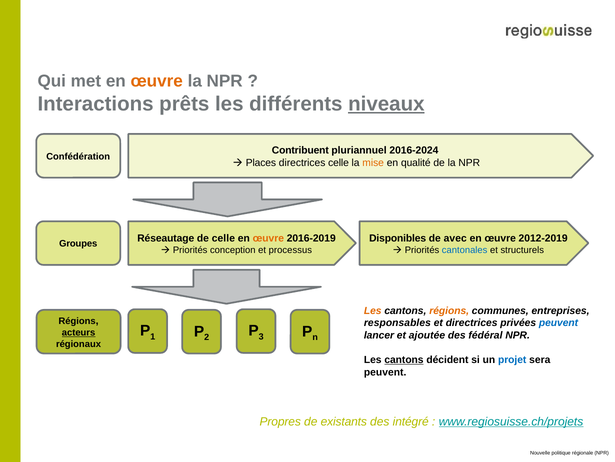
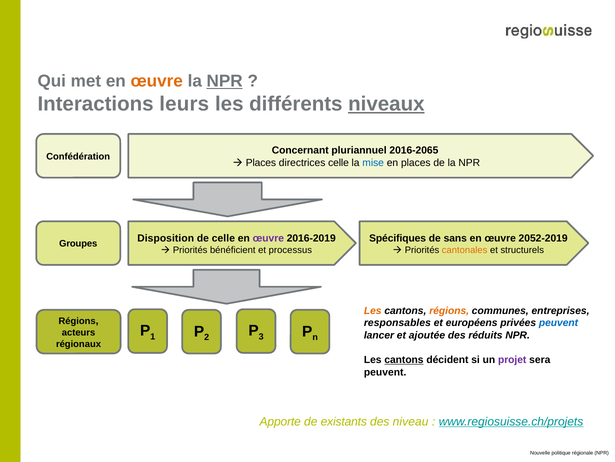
NPR at (225, 81) underline: none -> present
prêts: prêts -> leurs
Contribuent: Contribuent -> Concernant
2016-2024: 2016-2024 -> 2016-2065
mise colour: orange -> blue
en qualité: qualité -> places
Réseautage: Réseautage -> Disposition
œuvre at (268, 238) colour: orange -> purple
Disponibles: Disponibles -> Spécifiques
avec: avec -> sans
2012-2019: 2012-2019 -> 2052-2019
conception: conception -> bénéficient
cantonales colour: blue -> orange
et directrices: directrices -> européens
acteurs underline: present -> none
fédéral: fédéral -> réduits
projet colour: blue -> purple
Propres: Propres -> Apporte
intégré: intégré -> niveau
